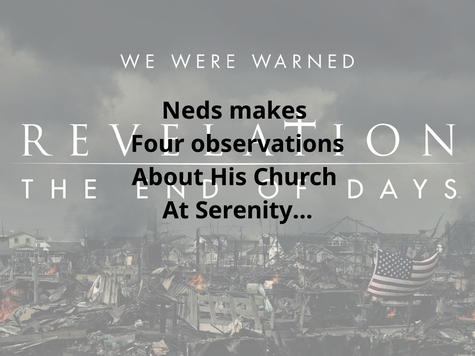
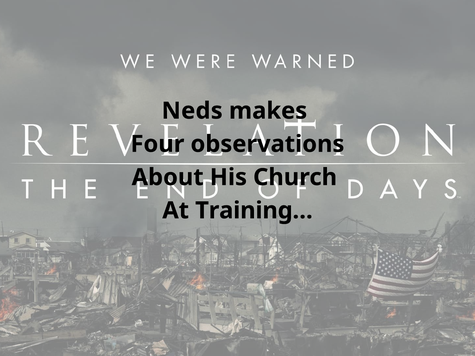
Serenity…: Serenity… -> Training…
